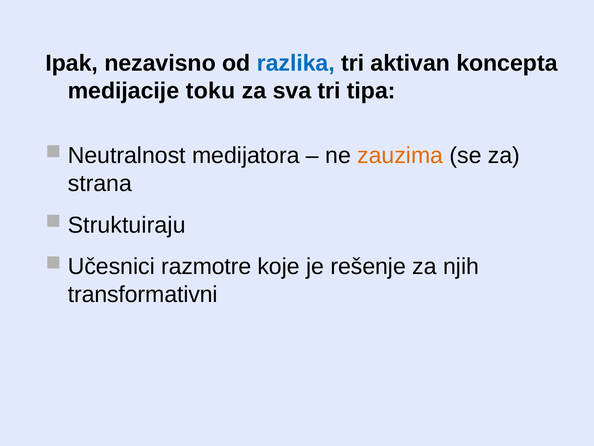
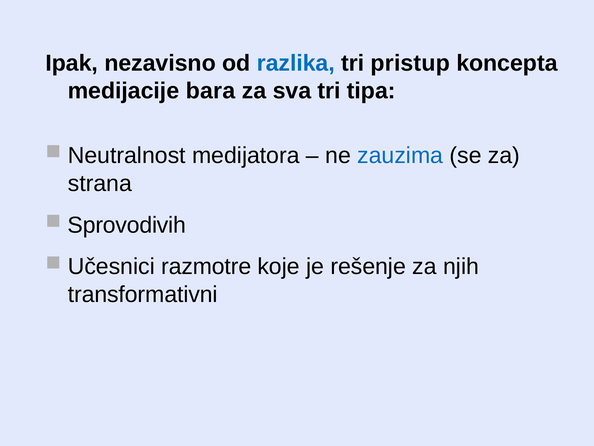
aktivan: aktivan -> pristup
toku: toku -> bara
zauzima colour: orange -> blue
Struktuiraju: Struktuiraju -> Sprovodivih
